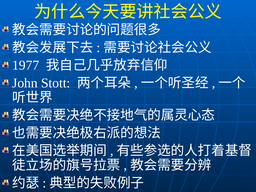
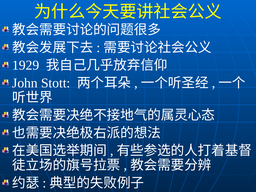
1977: 1977 -> 1929
